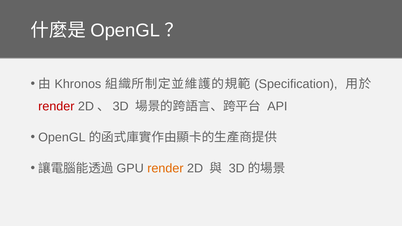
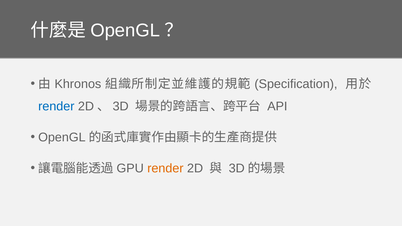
render at (56, 107) colour: red -> blue
